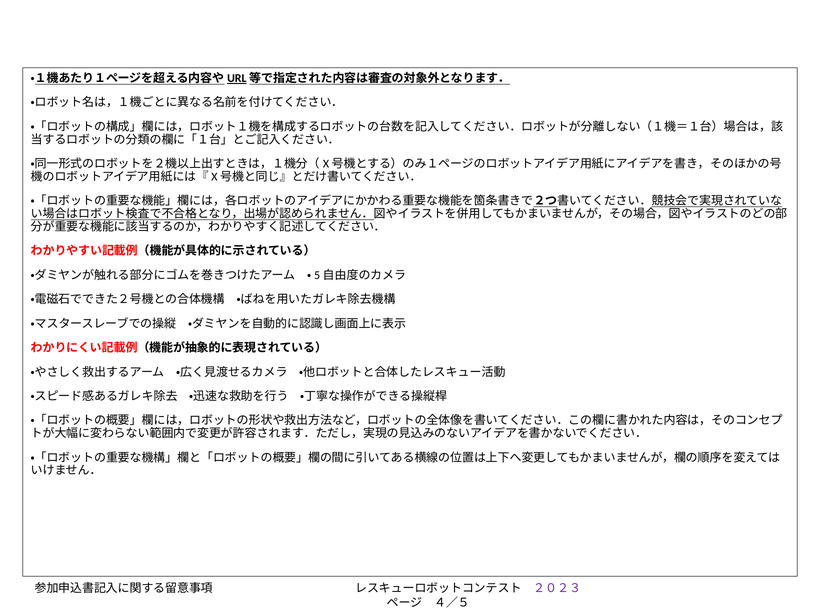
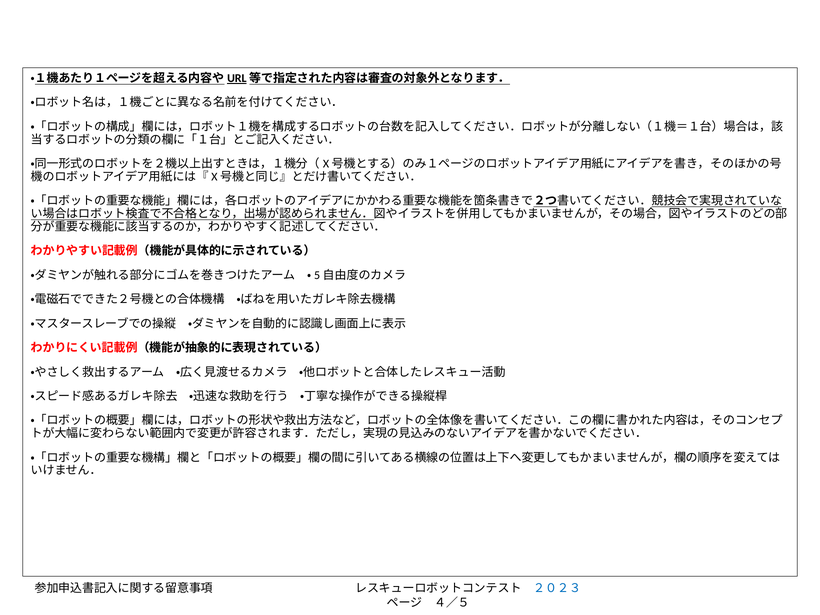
２０２３ colour: purple -> blue
